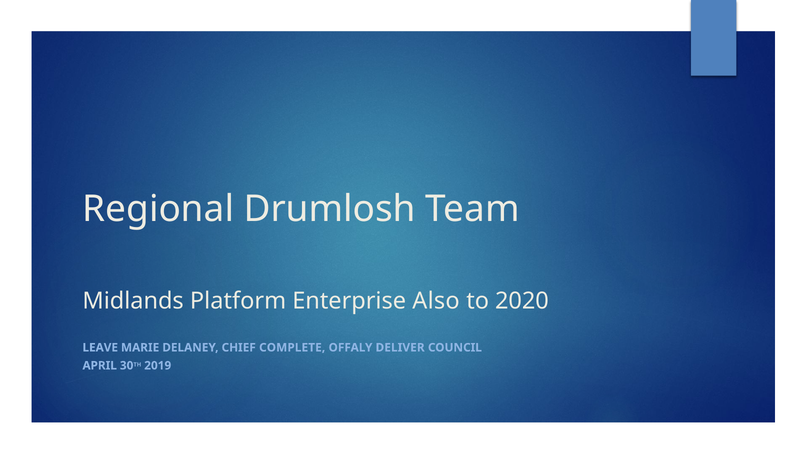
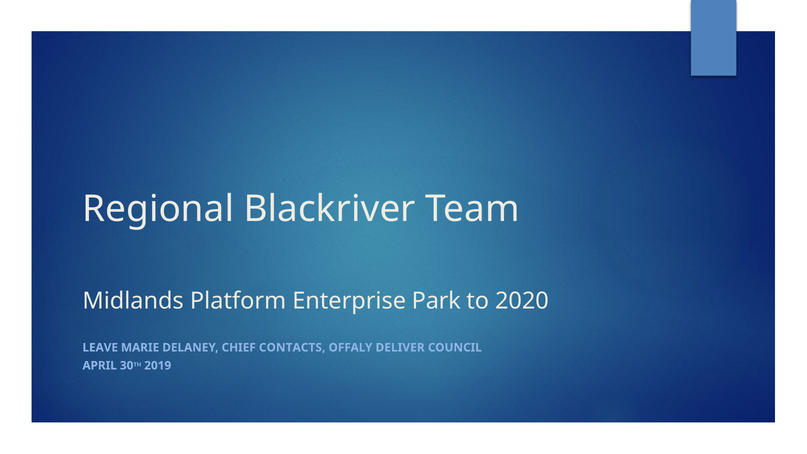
Drumlosh: Drumlosh -> Blackriver
Also: Also -> Park
COMPLETE: COMPLETE -> CONTACTS
